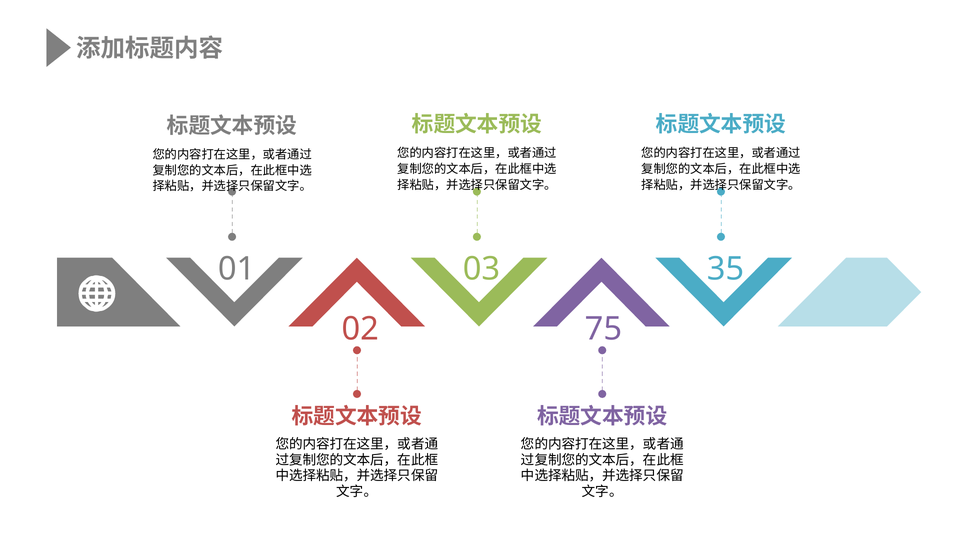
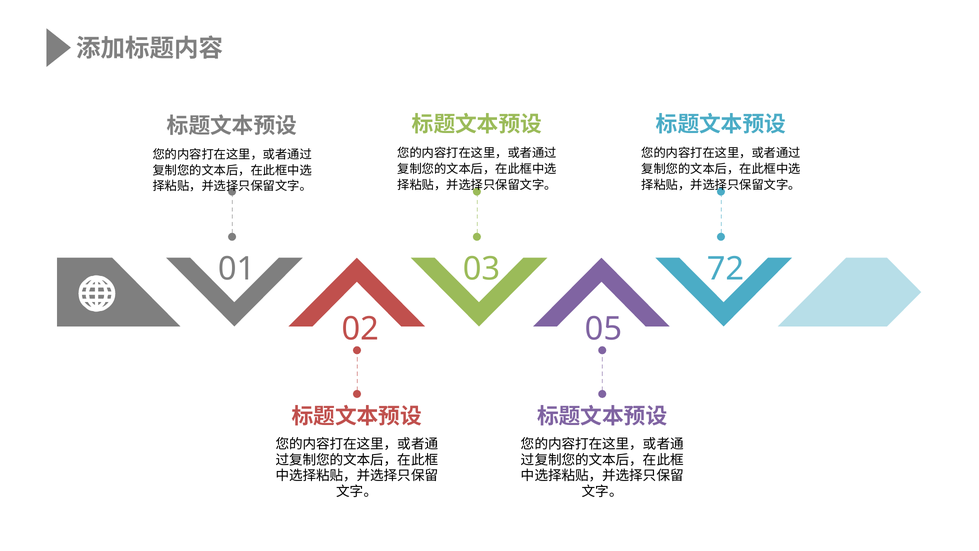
35: 35 -> 72
75: 75 -> 05
